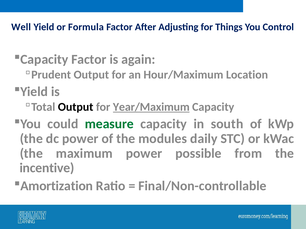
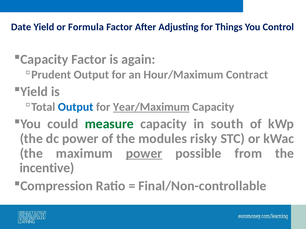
Well: Well -> Date
Location: Location -> Contract
Output at (76, 107) colour: black -> blue
daily: daily -> risky
power at (144, 154) underline: none -> present
Amortization: Amortization -> Compression
